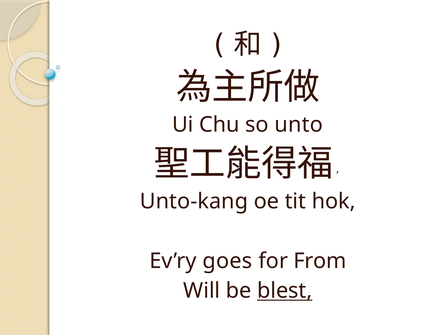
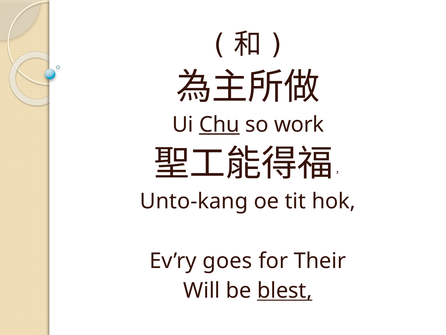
Chu underline: none -> present
unto: unto -> work
From: From -> Their
